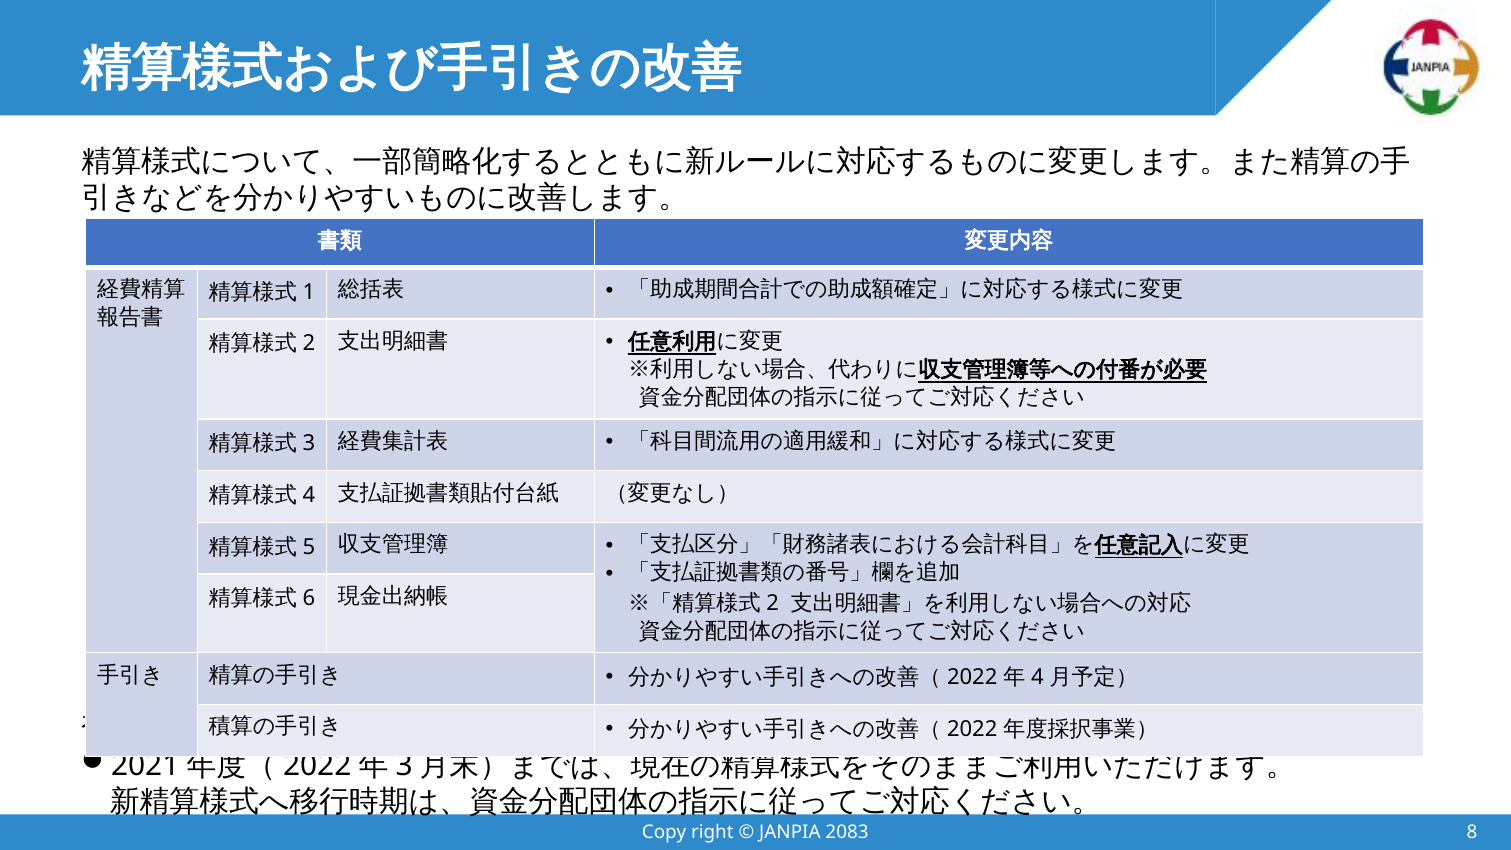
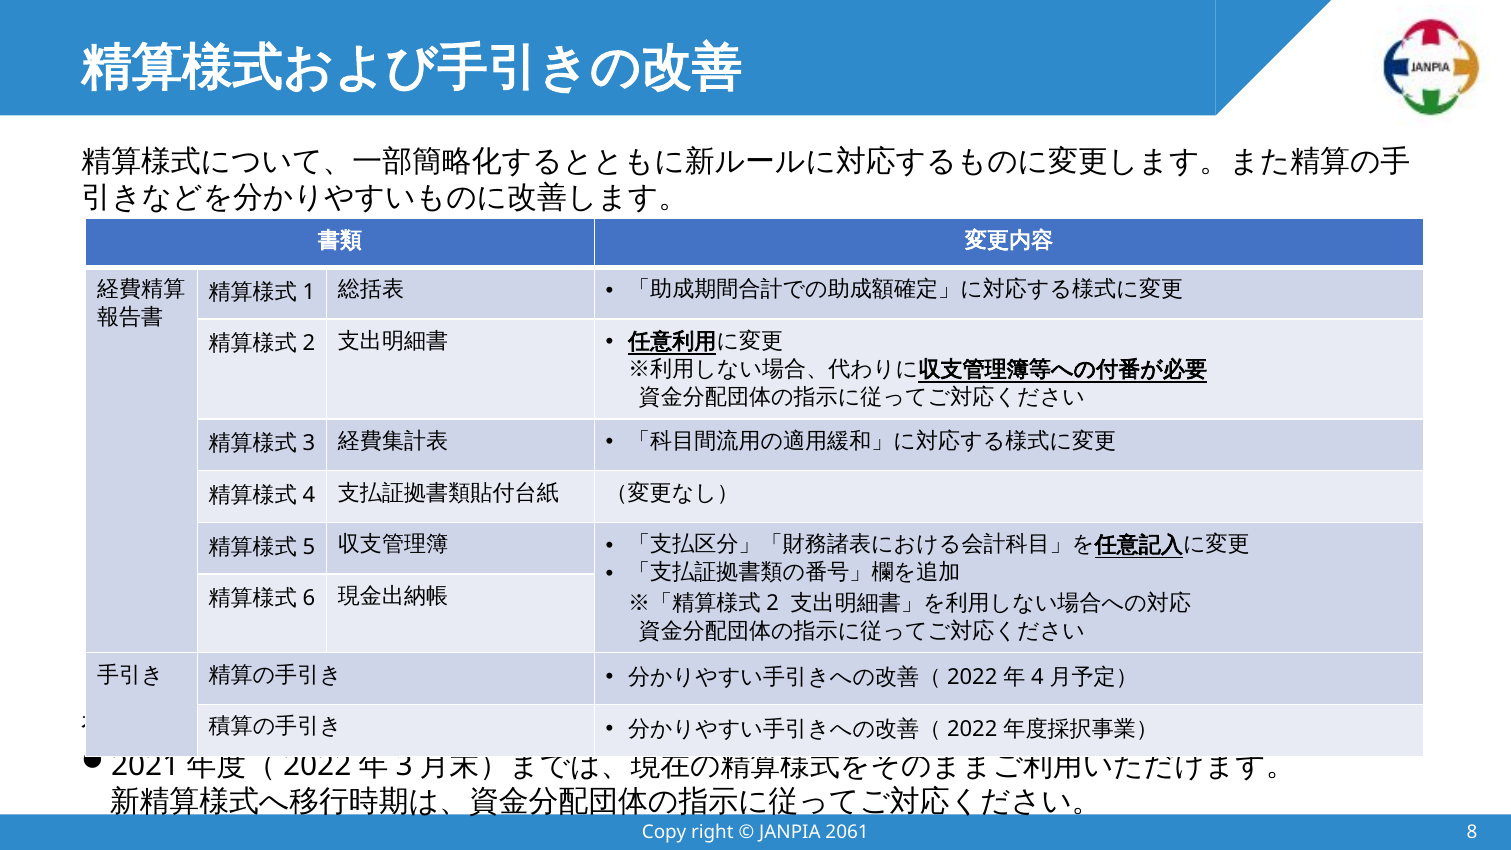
2083: 2083 -> 2061
